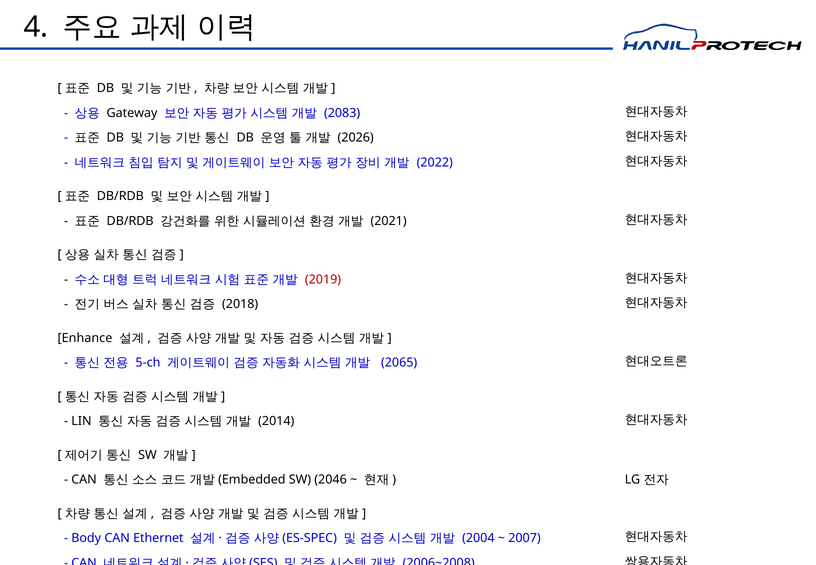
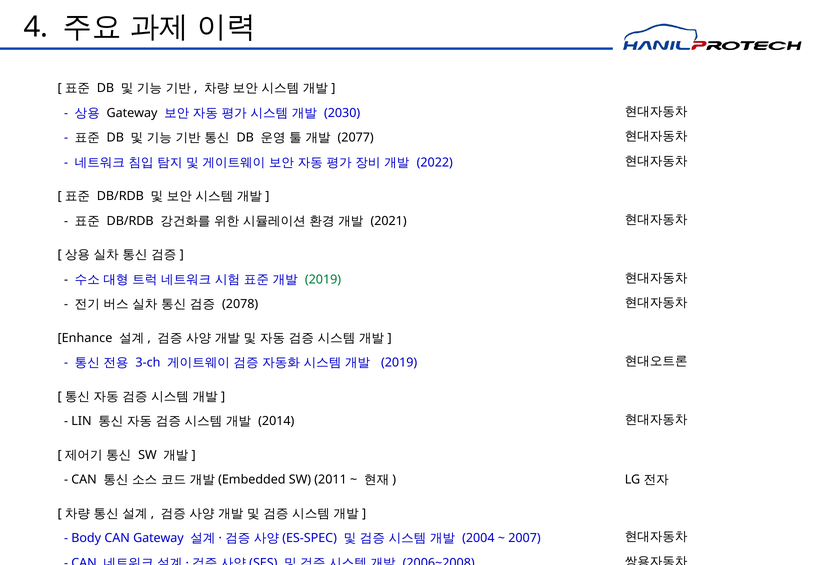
2083: 2083 -> 2030
2026: 2026 -> 2077
2019 at (323, 279) colour: red -> green
2018: 2018 -> 2078
5-ch: 5-ch -> 3-ch
2065 at (399, 363): 2065 -> 2019
2046: 2046 -> 2011
CAN Ethernet: Ethernet -> Gateway
